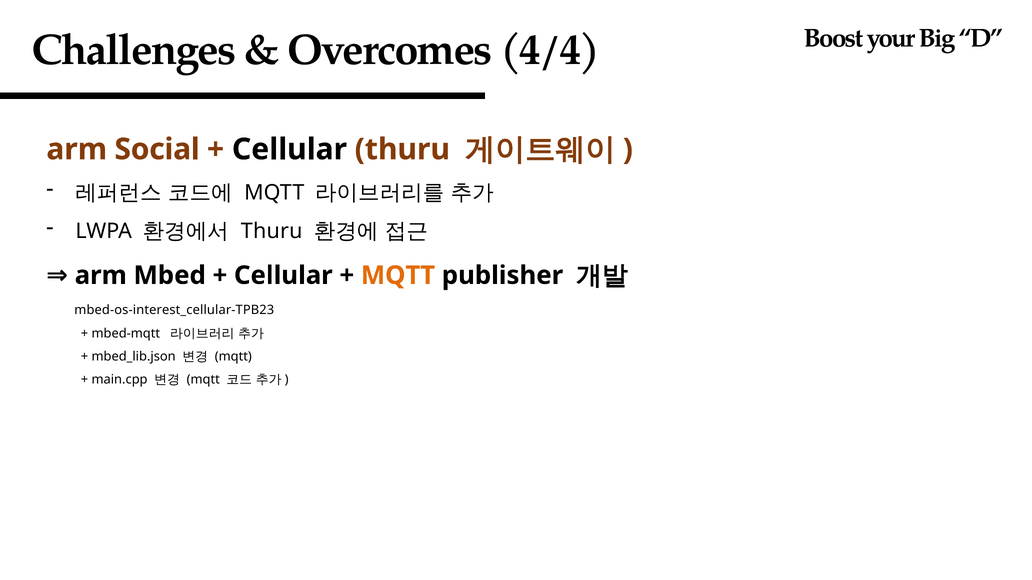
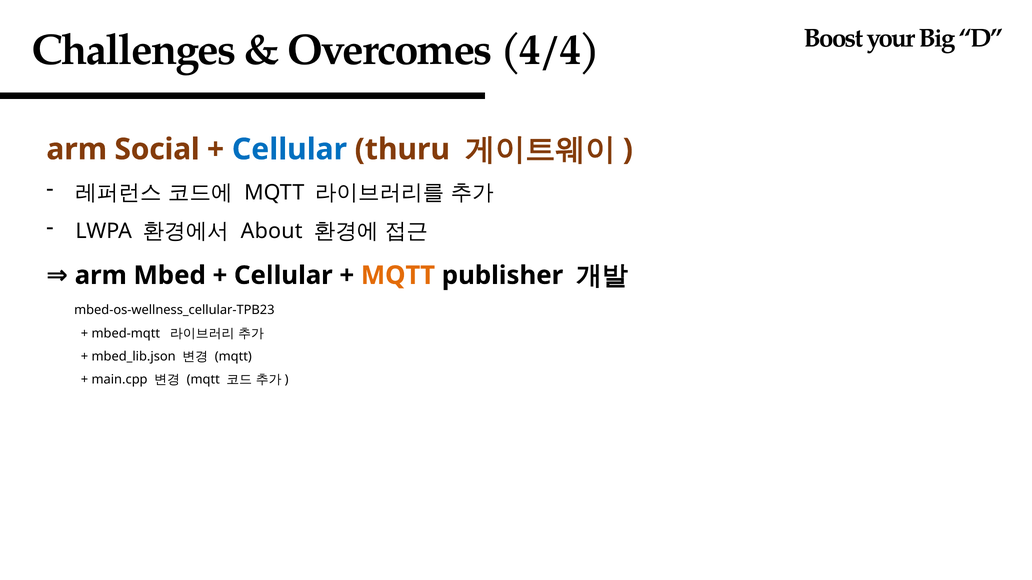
Cellular at (289, 149) colour: black -> blue
Thuru at (272, 231): Thuru -> About
mbed-os-interest_cellular-TPB23: mbed-os-interest_cellular-TPB23 -> mbed-os-wellness_cellular-TPB23
